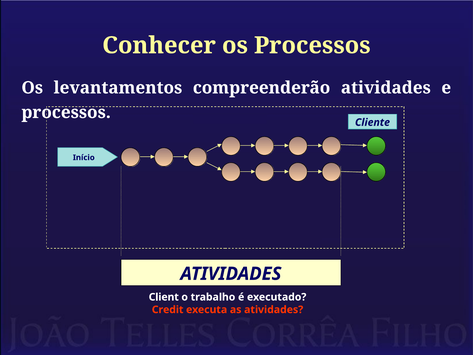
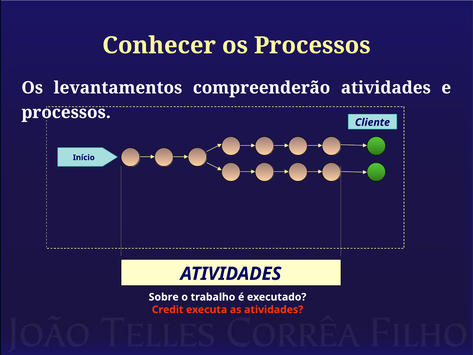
Client: Client -> Sobre
